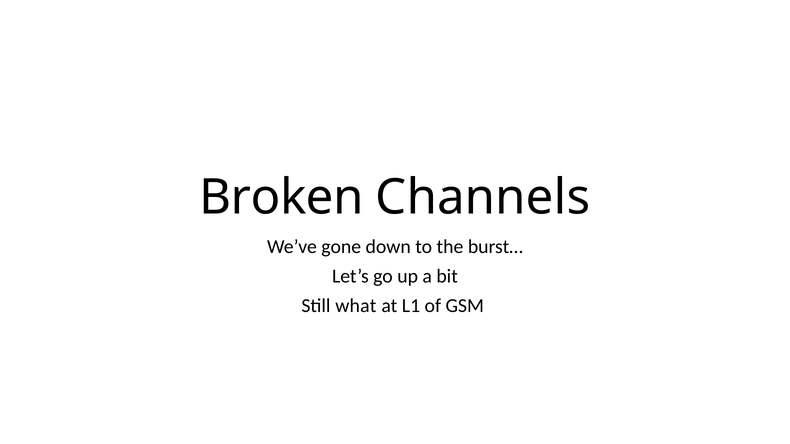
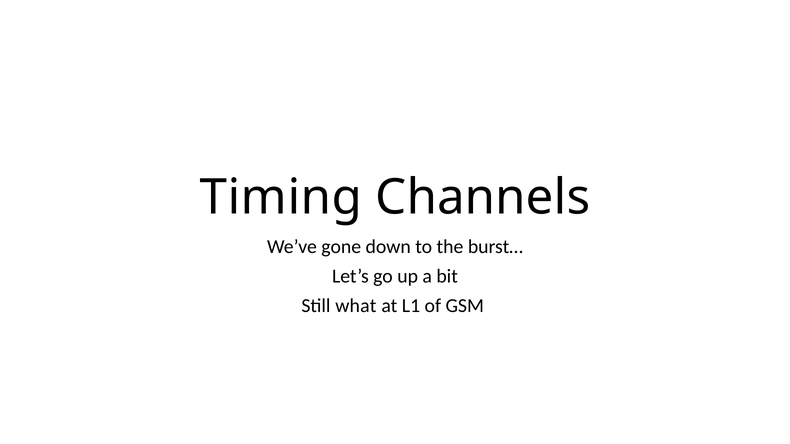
Broken: Broken -> Timing
